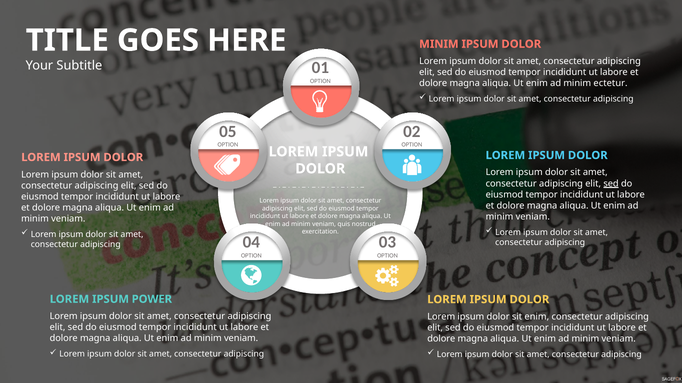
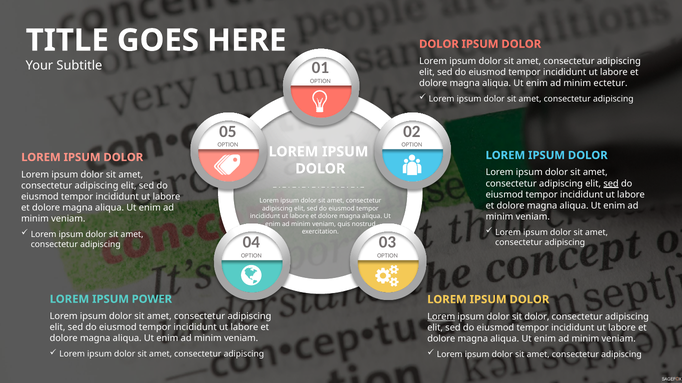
MINIM at (439, 44): MINIM -> DOLOR
Lorem at (441, 317) underline: none -> present
sit enim: enim -> dolor
